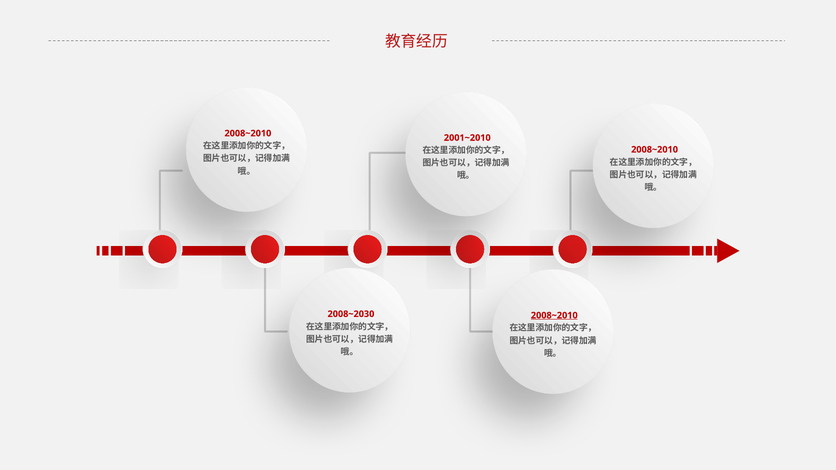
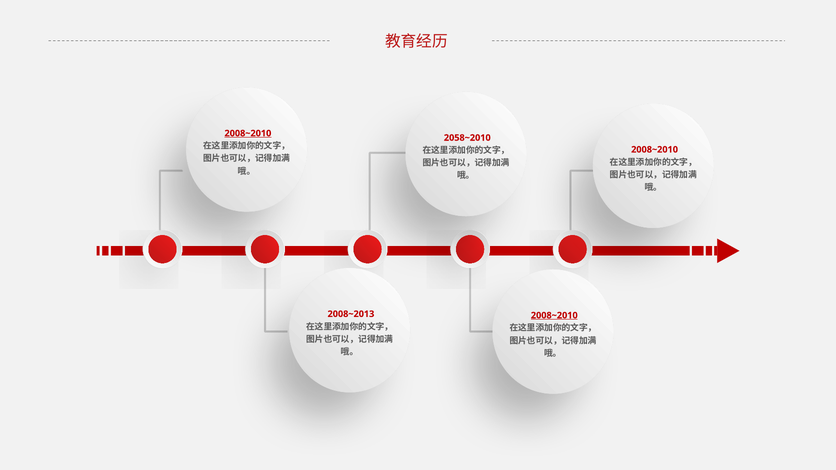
2008~2010 at (248, 133) underline: none -> present
2001~2010: 2001~2010 -> 2058~2010
2008~2030: 2008~2030 -> 2008~2013
